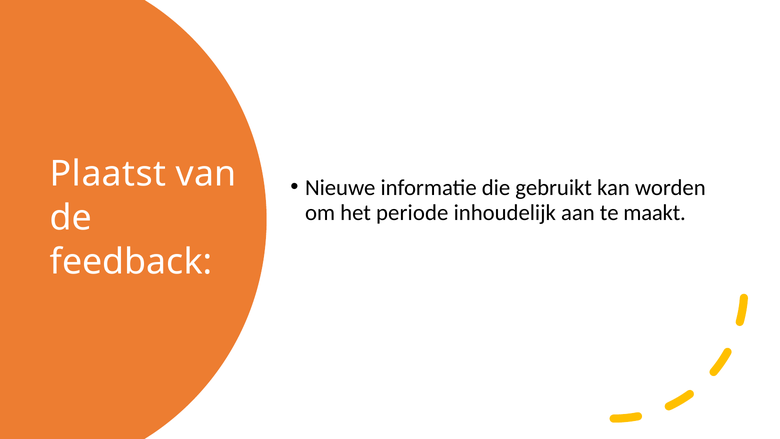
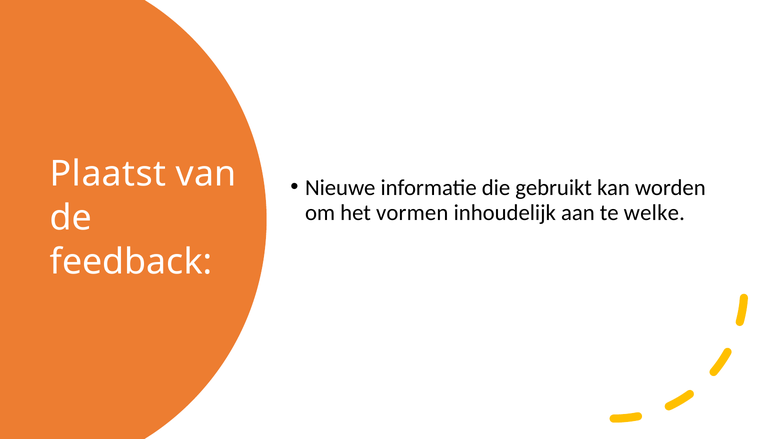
periode: periode -> vormen
maakt: maakt -> welke
